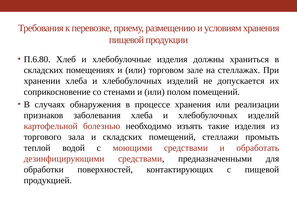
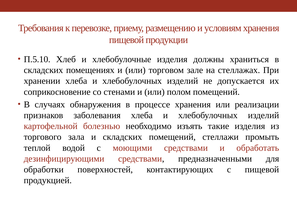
П.6.80: П.6.80 -> П.5.10
